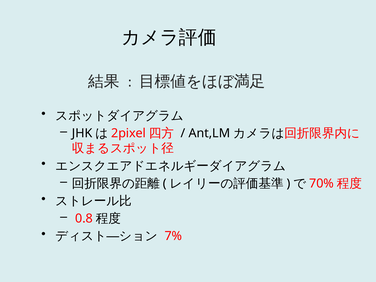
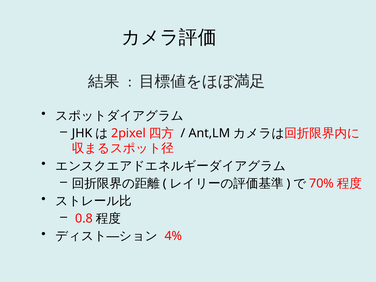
7%: 7% -> 4%
